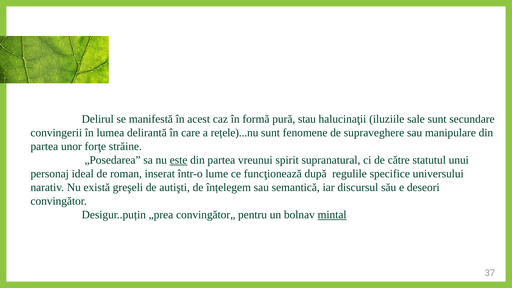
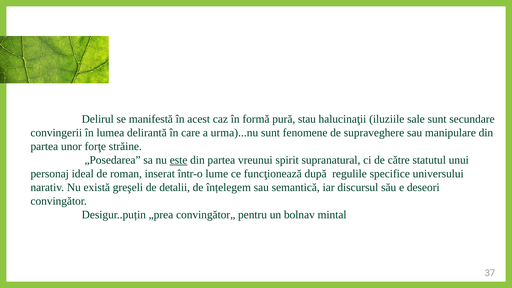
rețele)...nu: rețele)...nu -> urma)...nu
autişti: autişti -> detalii
mintal underline: present -> none
